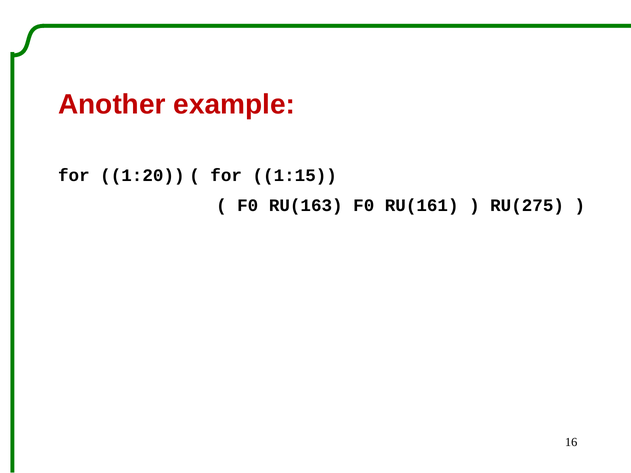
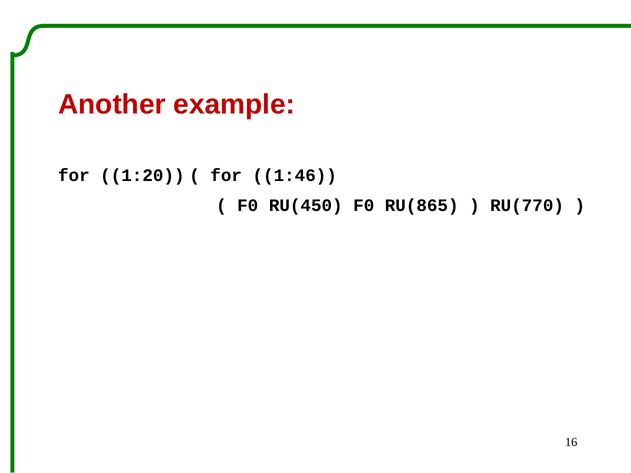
1:15: 1:15 -> 1:46
RU(163: RU(163 -> RU(450
RU(161: RU(161 -> RU(865
RU(275: RU(275 -> RU(770
